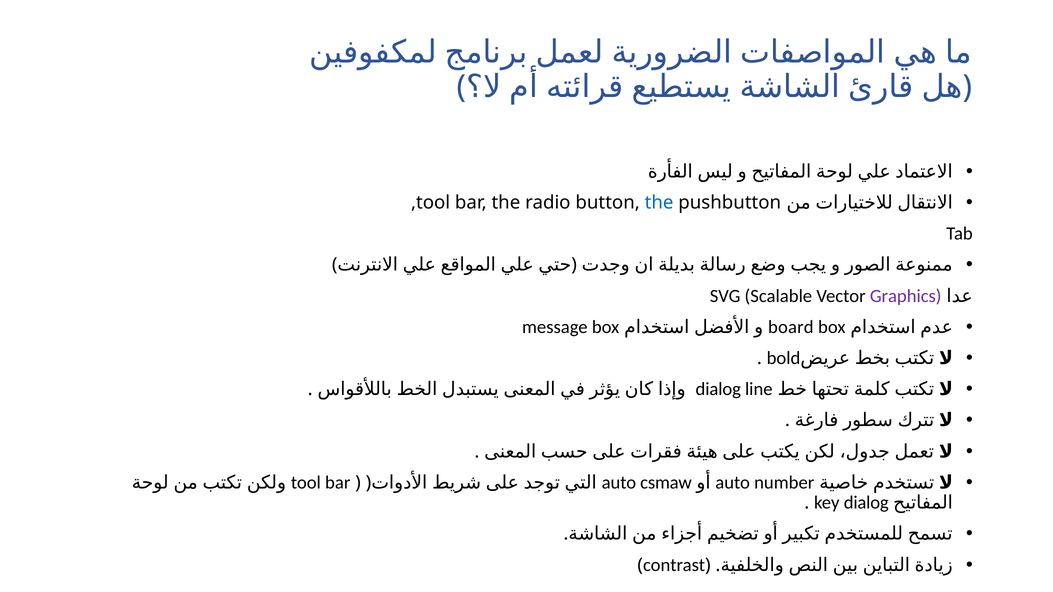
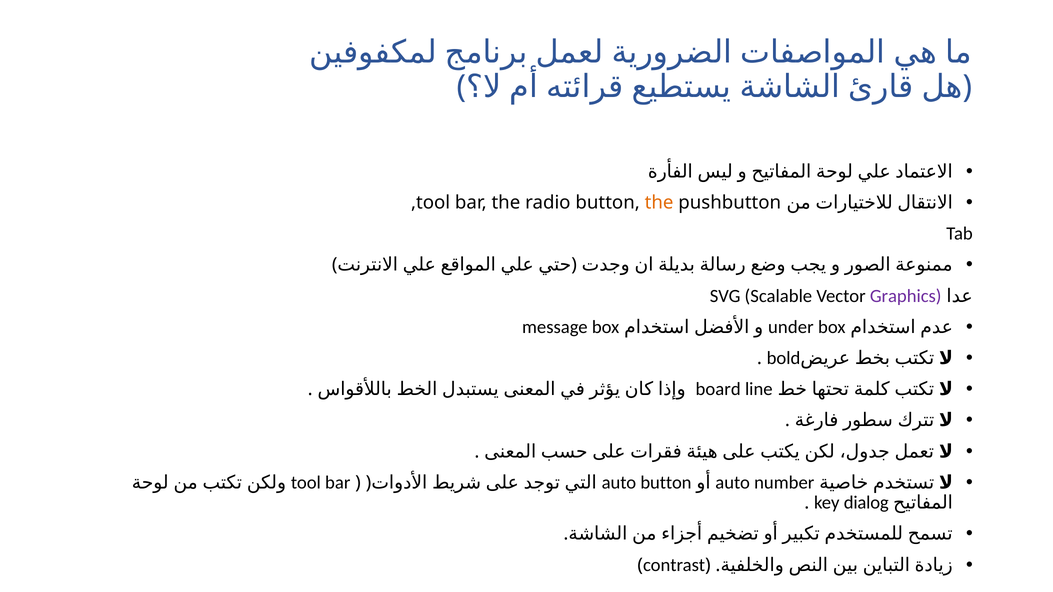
the at (659, 203) colour: blue -> orange
board: board -> under
dialog at (718, 389): dialog -> board
auto csmaw: csmaw -> button
